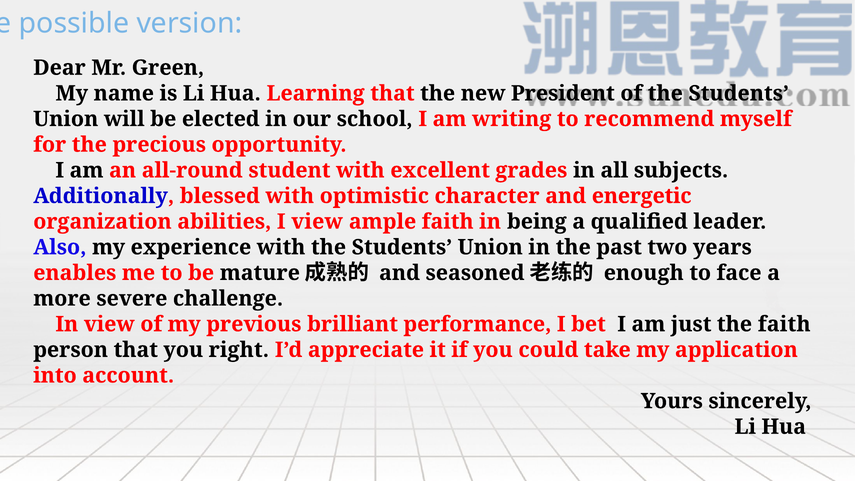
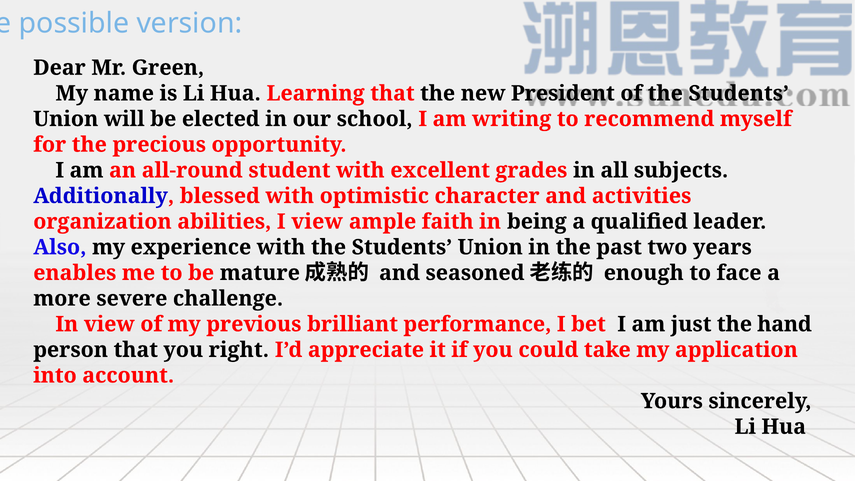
energetic: energetic -> activities
the faith: faith -> hand
